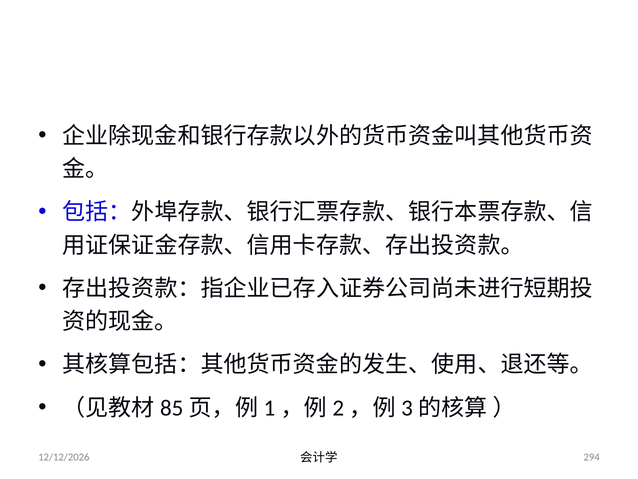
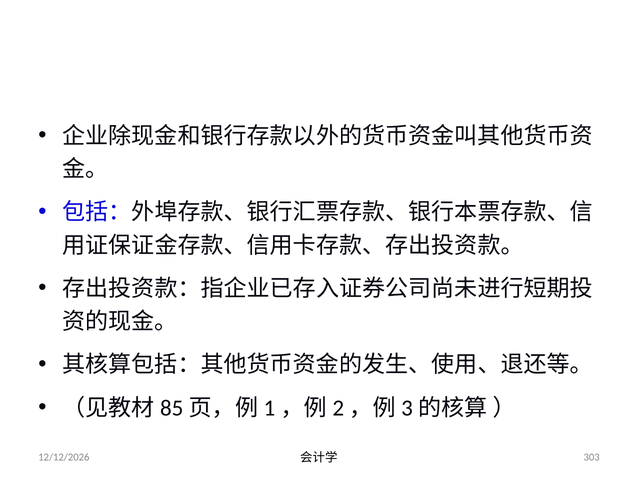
294: 294 -> 303
